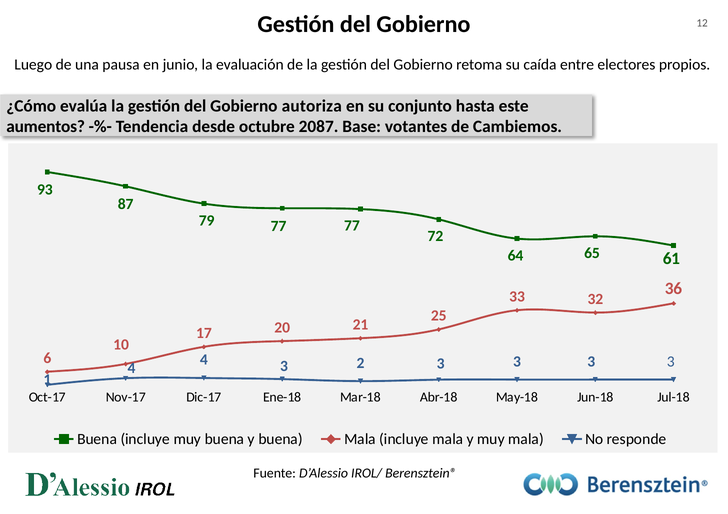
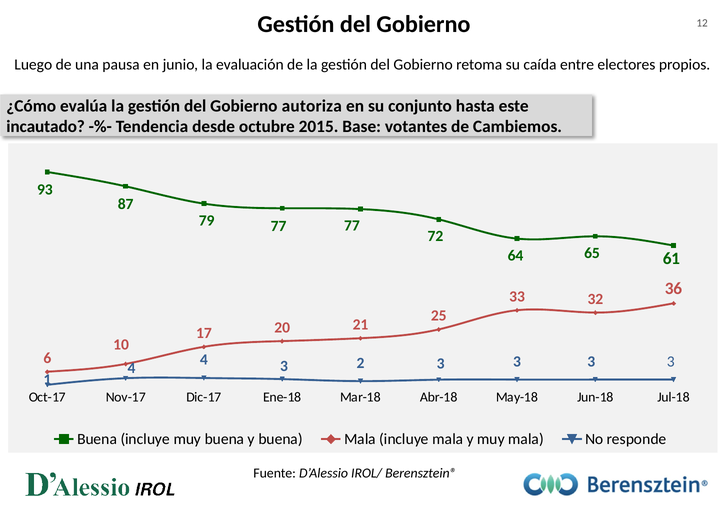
aumentos: aumentos -> incautado
2087: 2087 -> 2015
